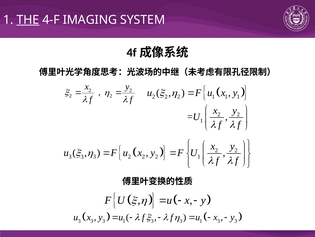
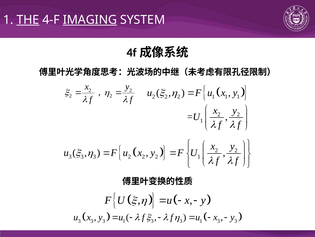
IMAGING underline: none -> present
